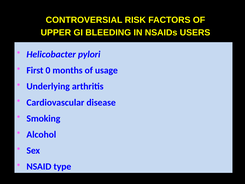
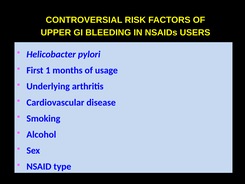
0: 0 -> 1
